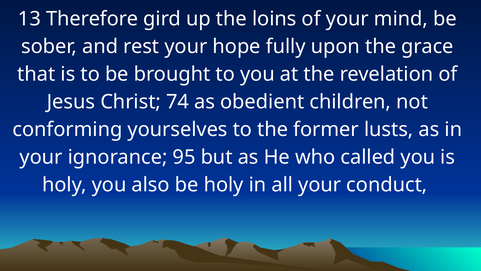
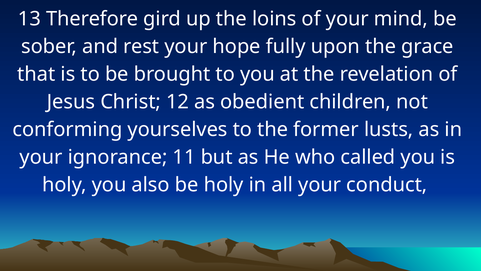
74: 74 -> 12
95: 95 -> 11
